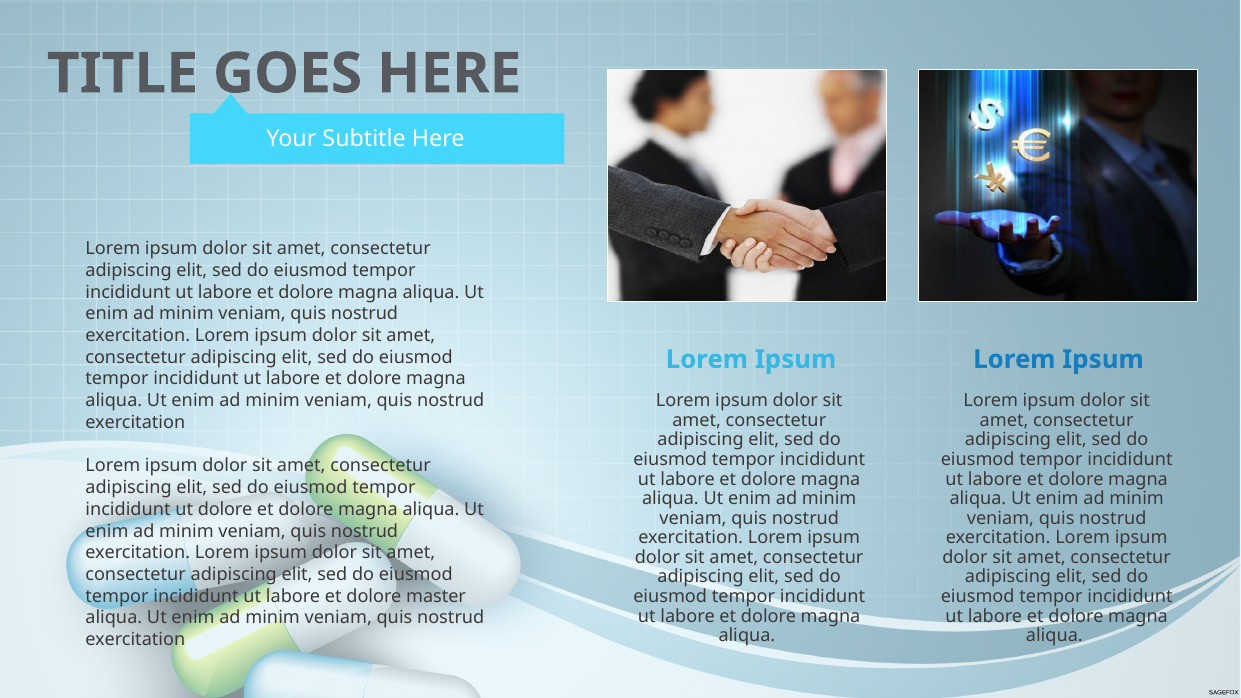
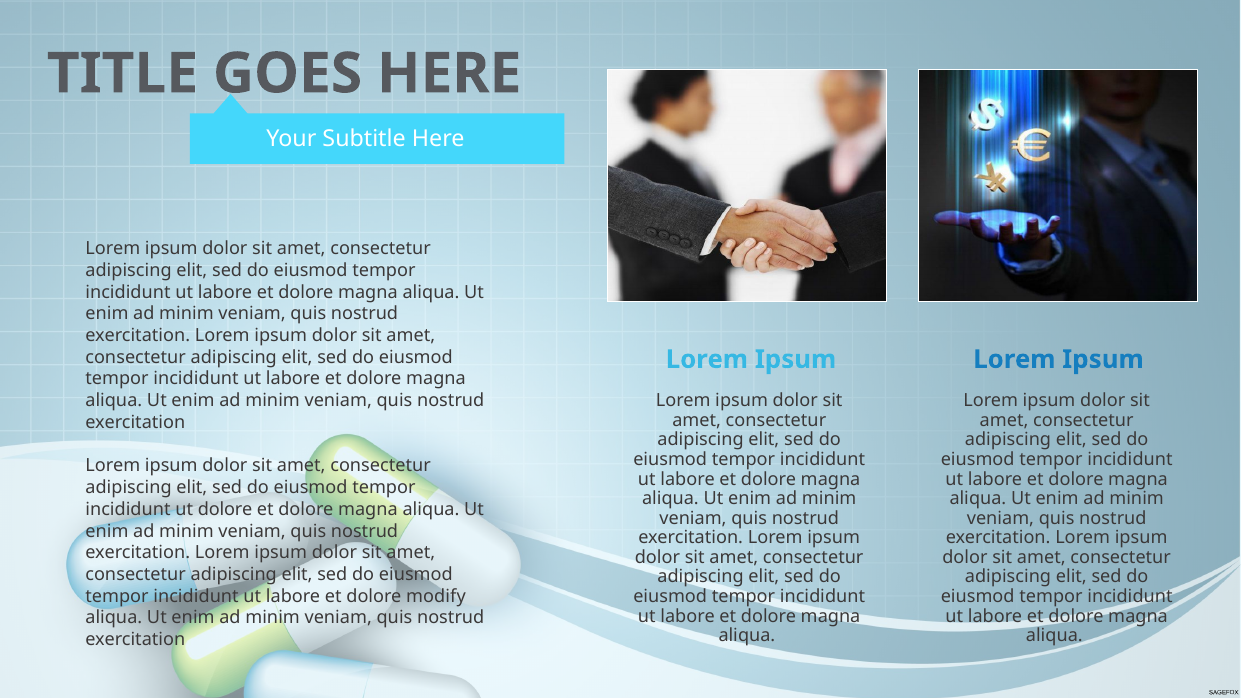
master: master -> modify
